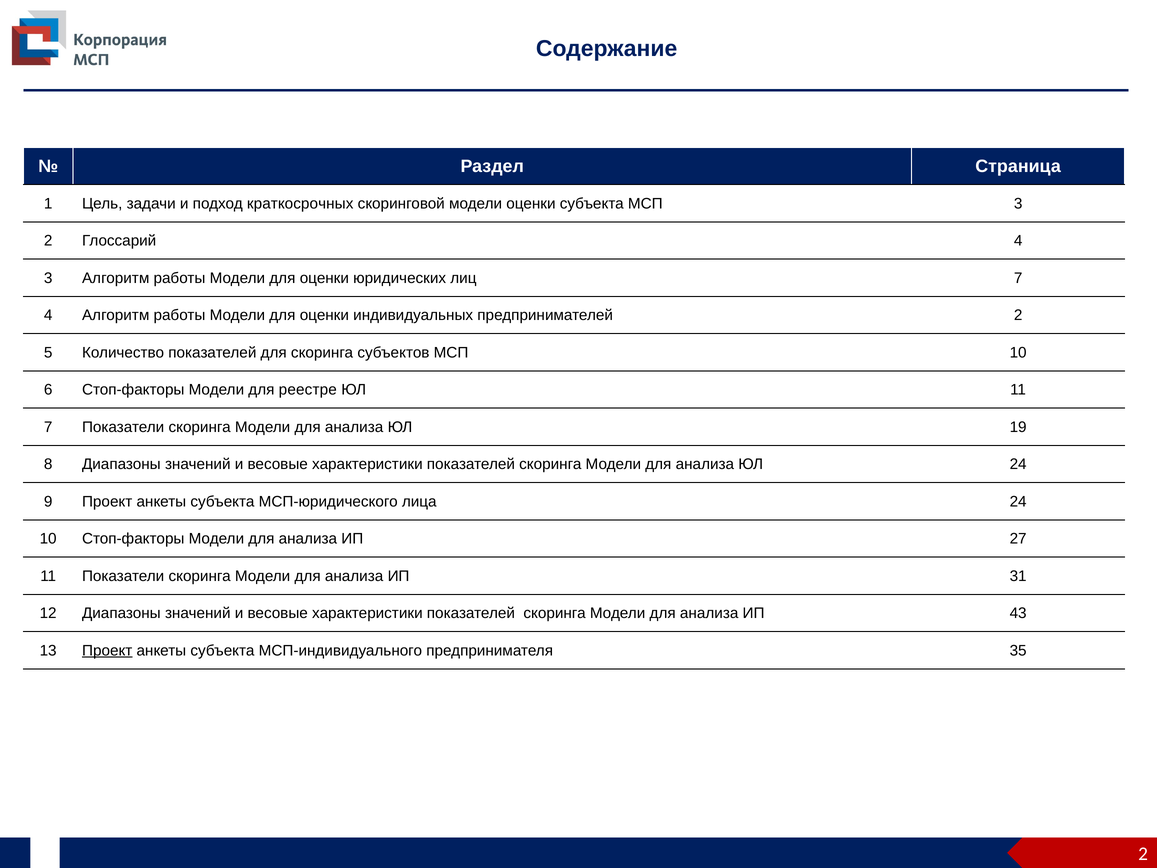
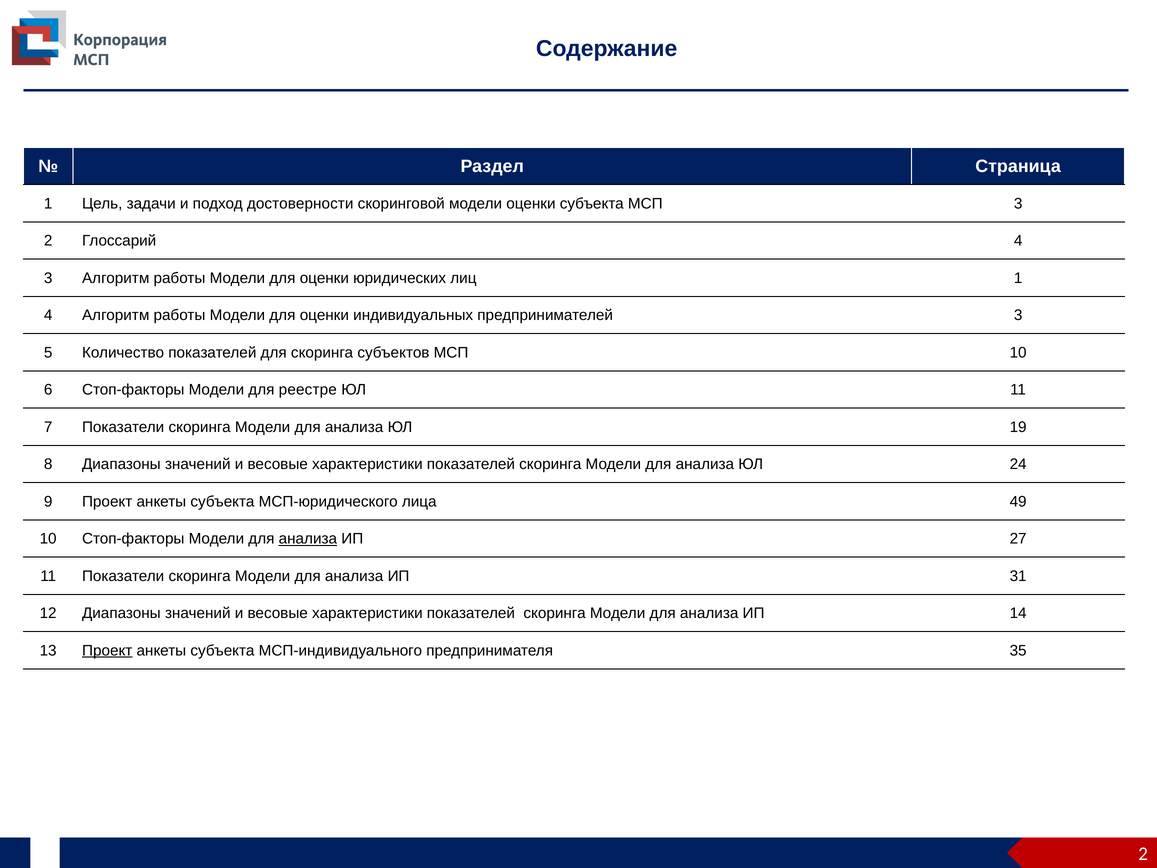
краткосрочных: краткосрочных -> достоверности
лиц 7: 7 -> 1
предпринимателей 2: 2 -> 3
лица 24: 24 -> 49
анализа at (308, 539) underline: none -> present
43: 43 -> 14
